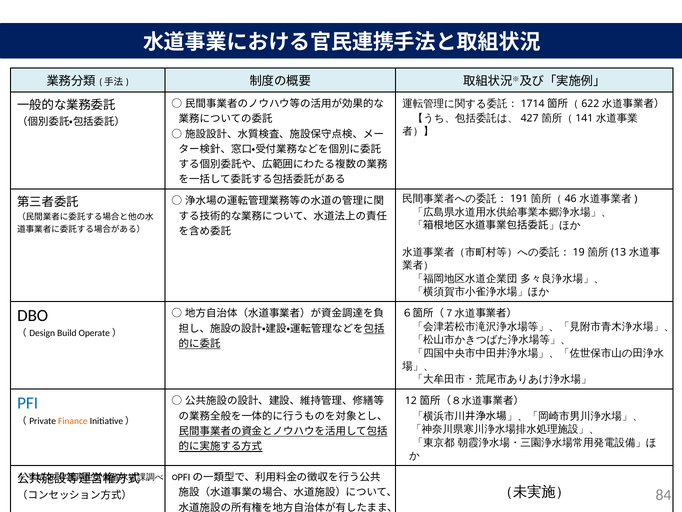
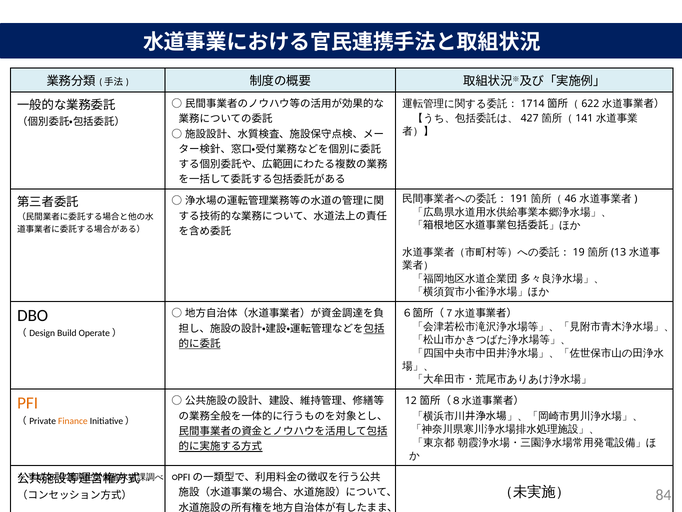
PFI colour: blue -> orange
